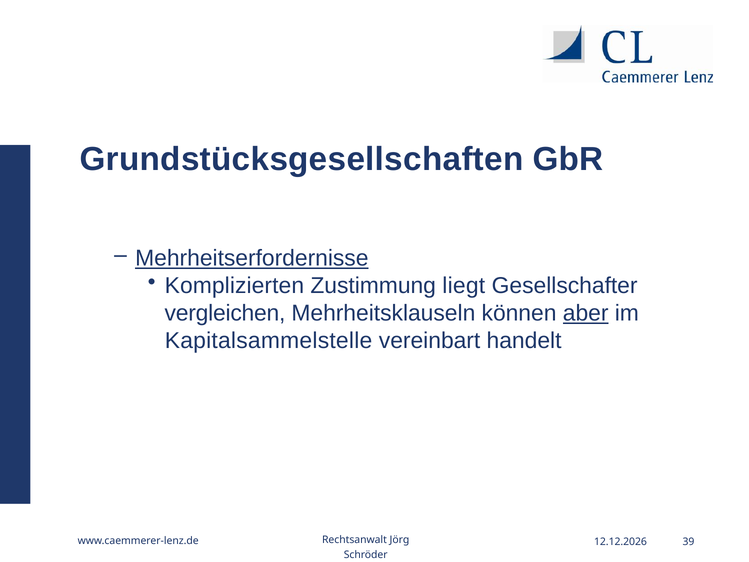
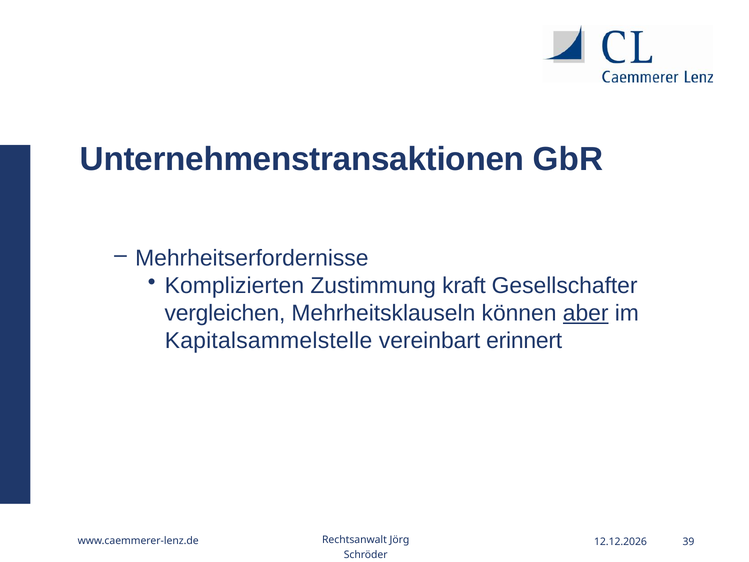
Grundstücksgesellschaften: Grundstücksgesellschaften -> Unternehmenstransaktionen
Mehrheitserfordernisse underline: present -> none
liegt: liegt -> kraft
handelt: handelt -> erinnert
